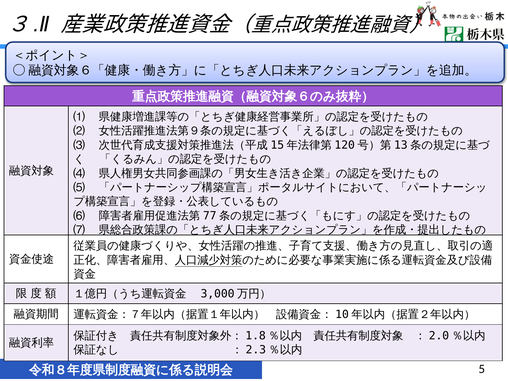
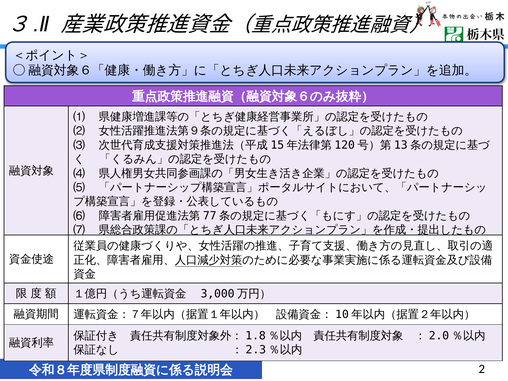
5: 5 -> 2
